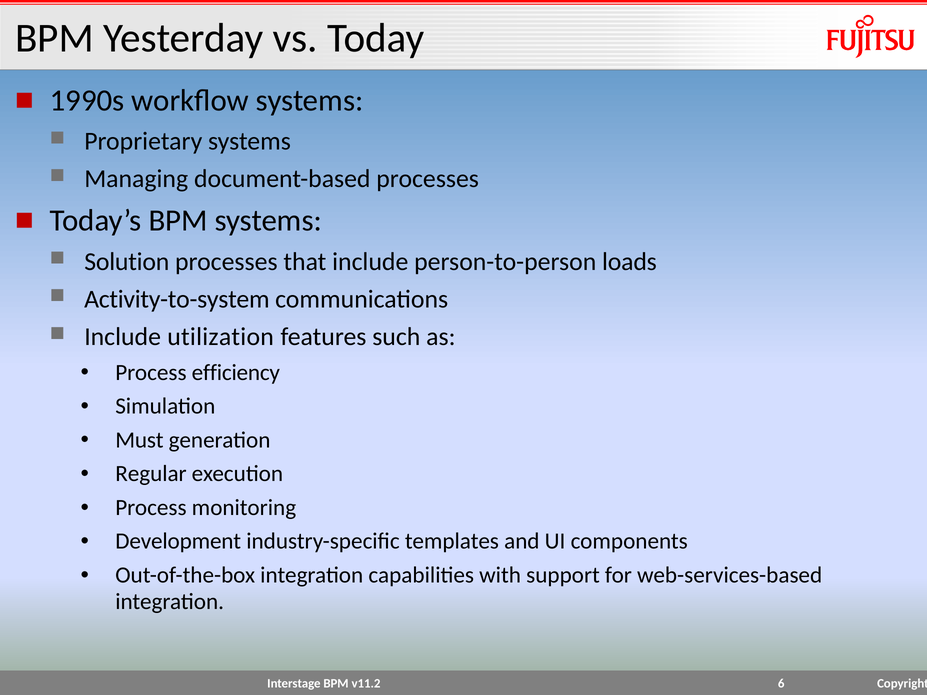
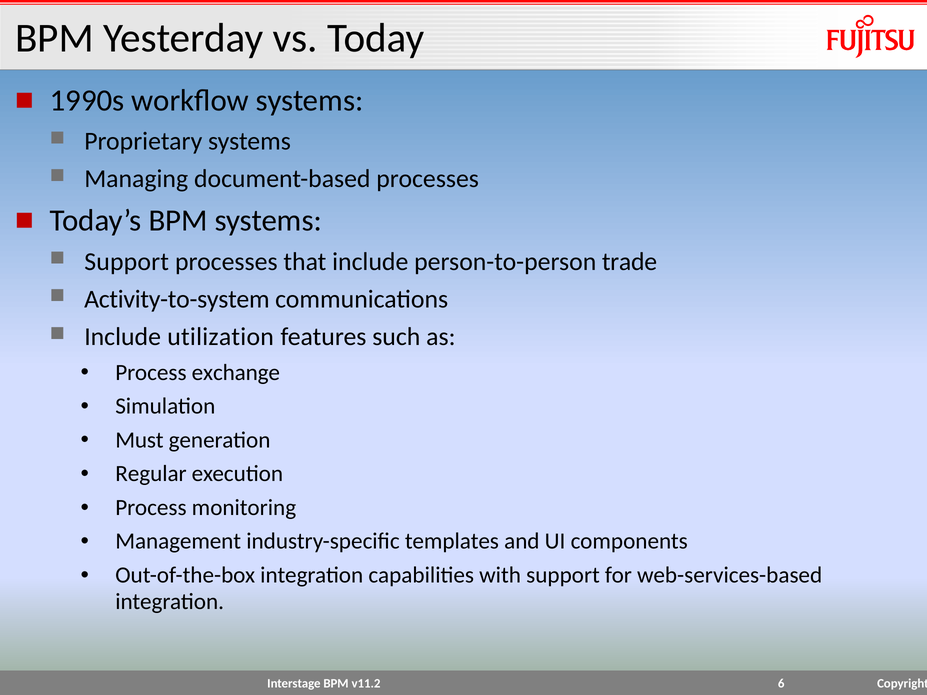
Solution at (127, 262): Solution -> Support
loads: loads -> trade
efficiency: efficiency -> exchange
Development: Development -> Management
